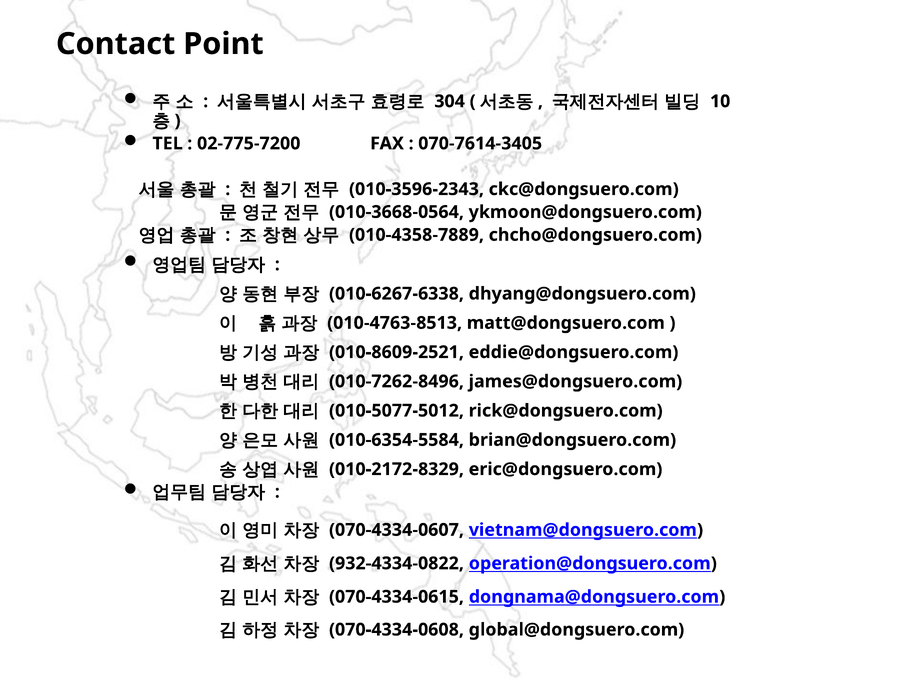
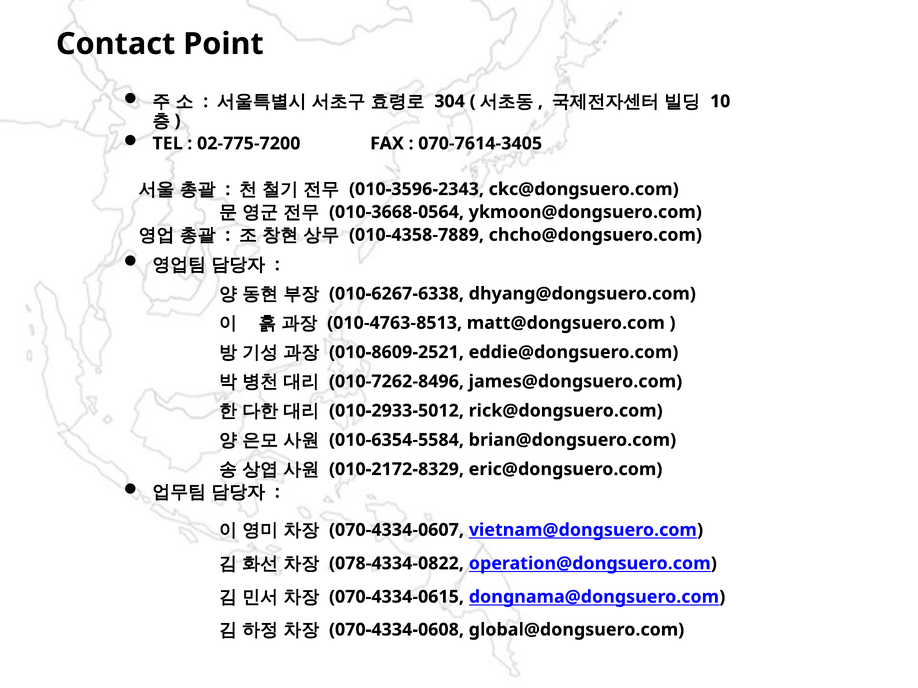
010-5077-5012: 010-5077-5012 -> 010-2933-5012
932-4334-0822: 932-4334-0822 -> 078-4334-0822
